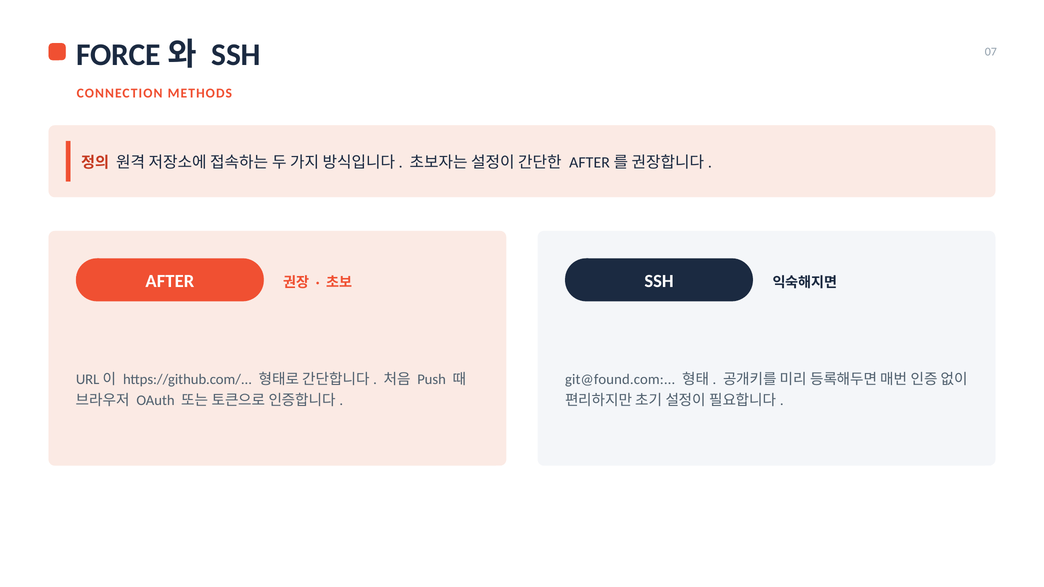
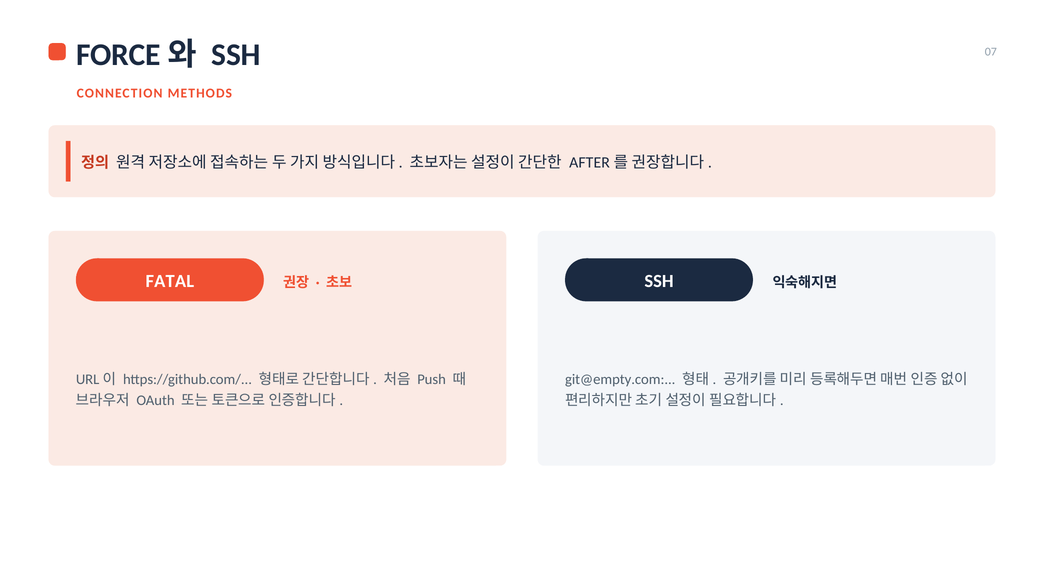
AFTER at (170, 281): AFTER -> FATAL
git@found.com: git@found.com -> git@empty.com
